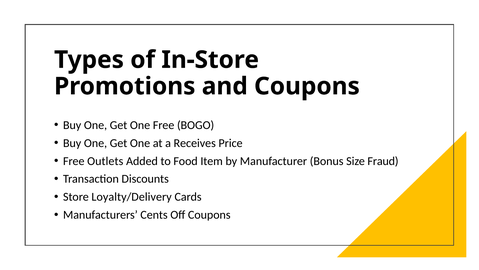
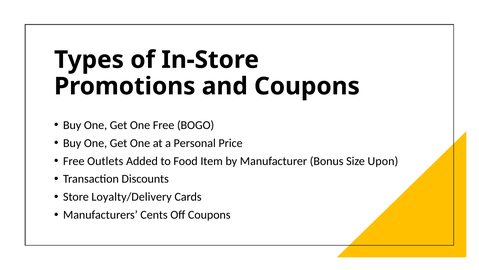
Receives: Receives -> Personal
Fraud: Fraud -> Upon
